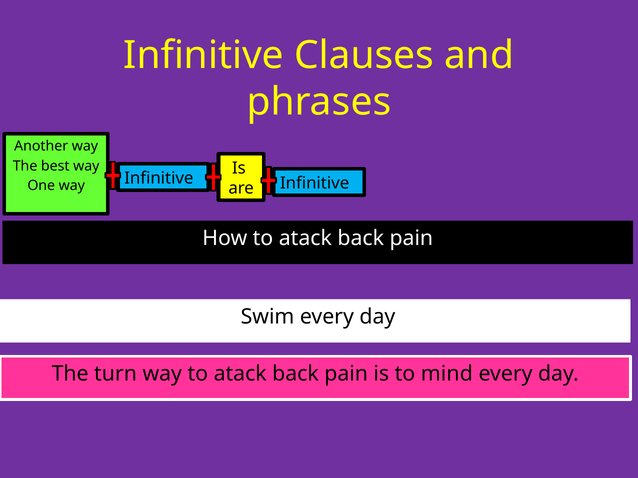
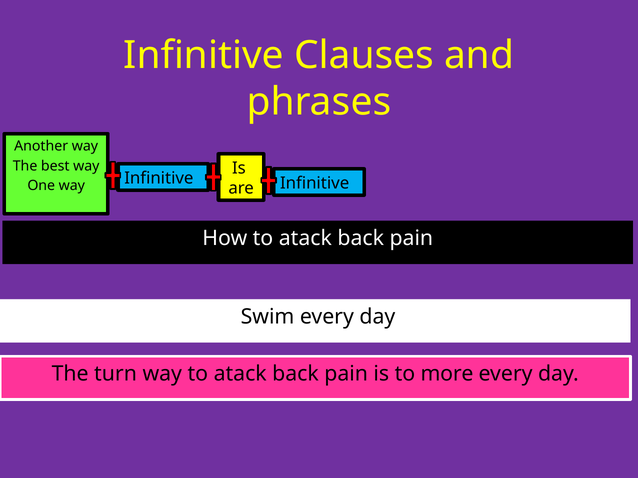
mind: mind -> more
